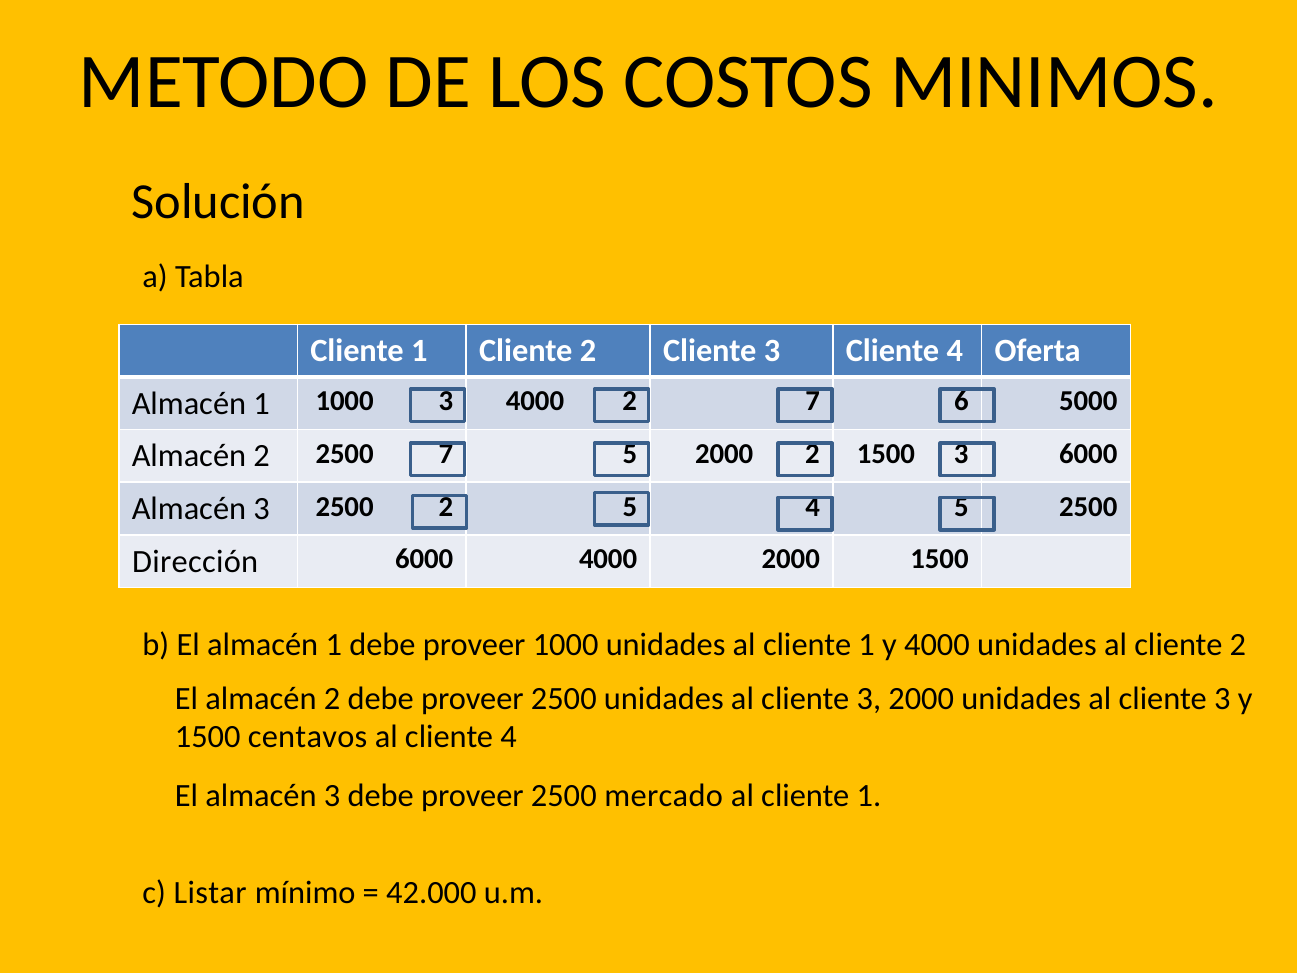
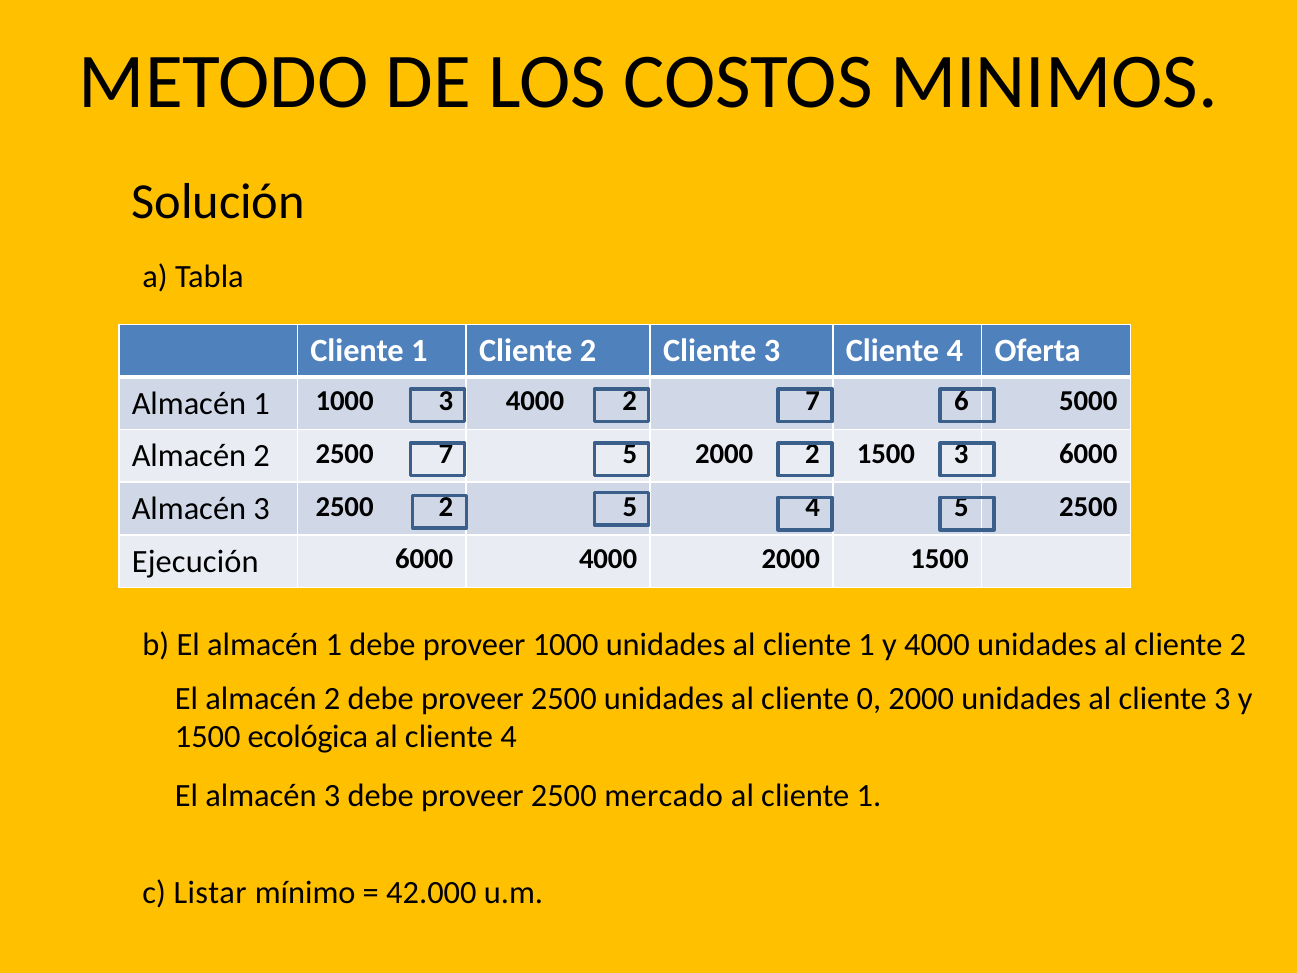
Dirección: Dirección -> Ejecución
3 at (869, 698): 3 -> 0
centavos: centavos -> ecológica
